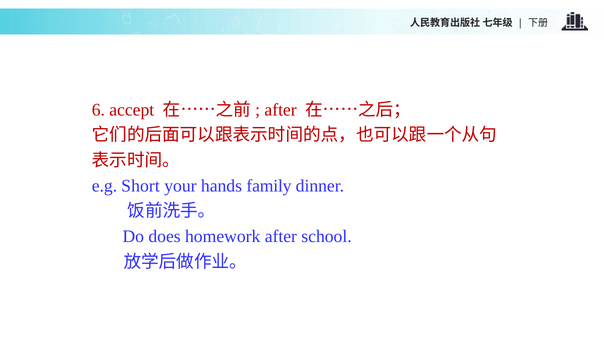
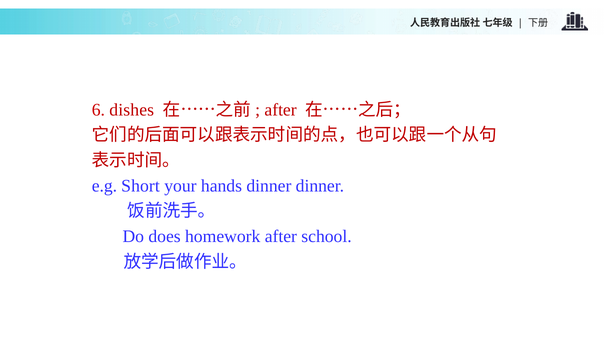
accept: accept -> dishes
hands family: family -> dinner
